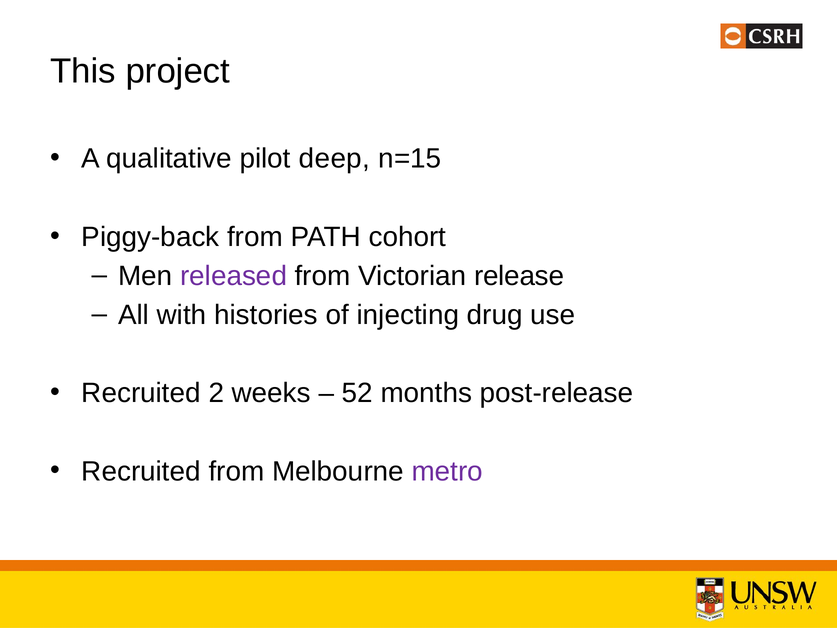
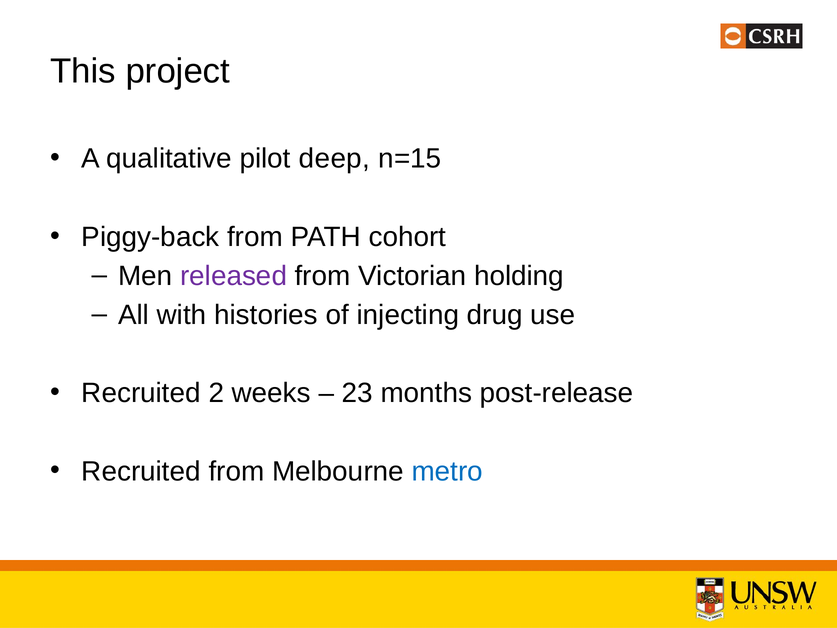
release: release -> holding
52: 52 -> 23
metro colour: purple -> blue
